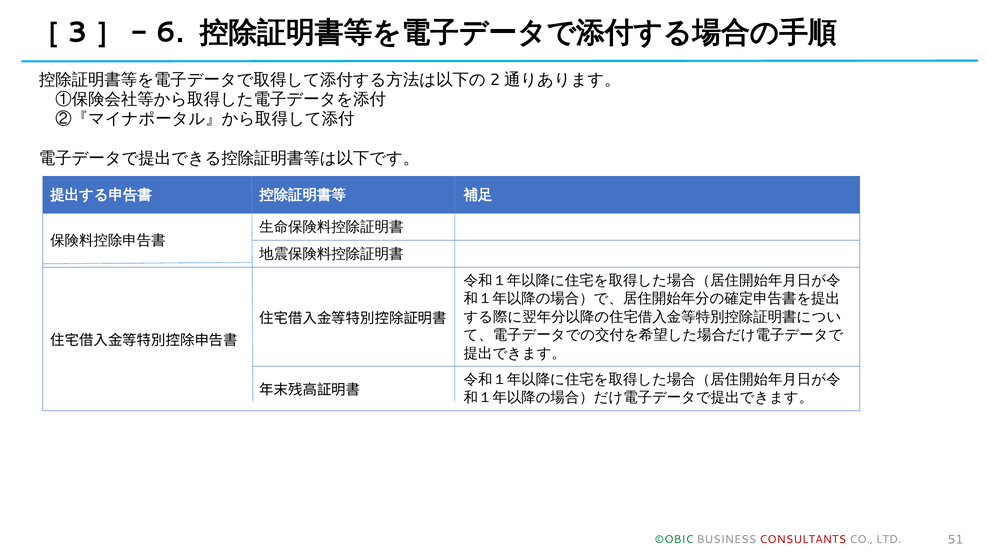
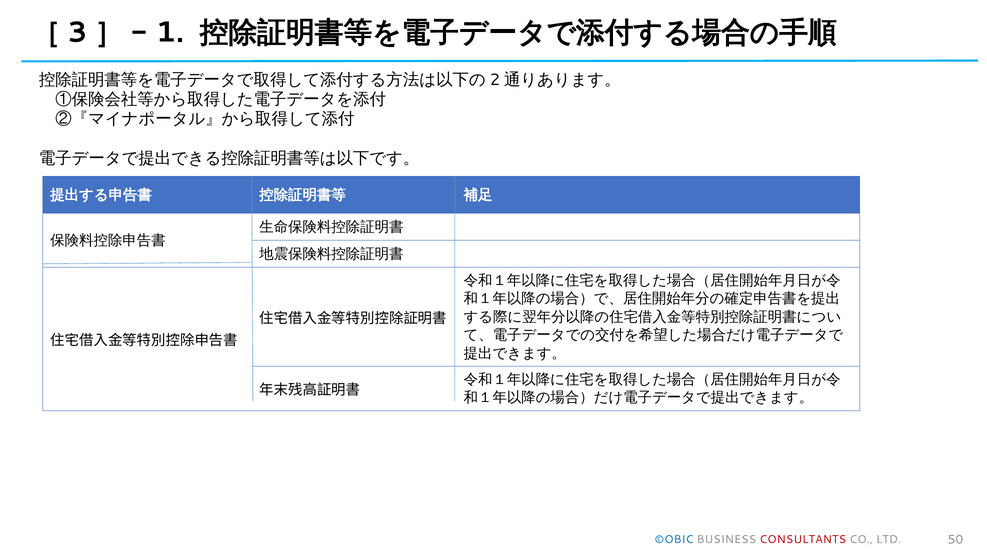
6: 6 -> 1
©OBIC colour: green -> blue
51: 51 -> 50
